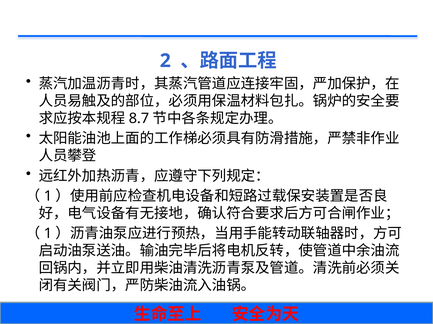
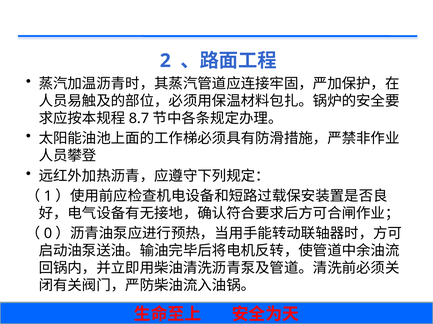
1 at (48, 234): 1 -> 0
